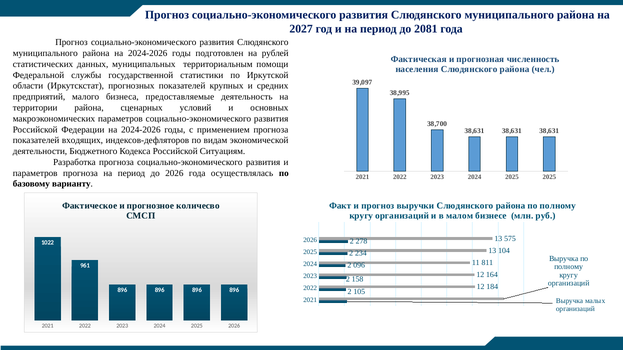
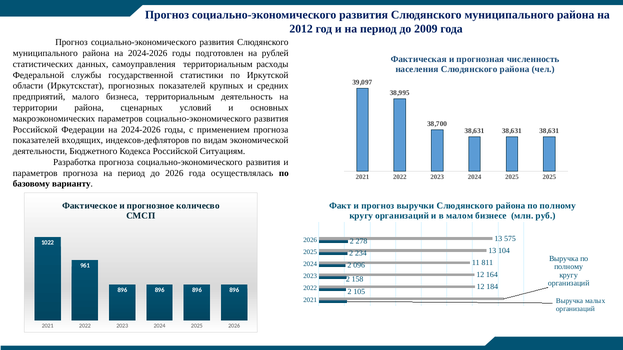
2027: 2027 -> 2012
2081: 2081 -> 2009
муниципальных: муниципальных -> самоуправления
помощи: помощи -> расходы
бизнеса предоставляемые: предоставляемые -> территориальным
